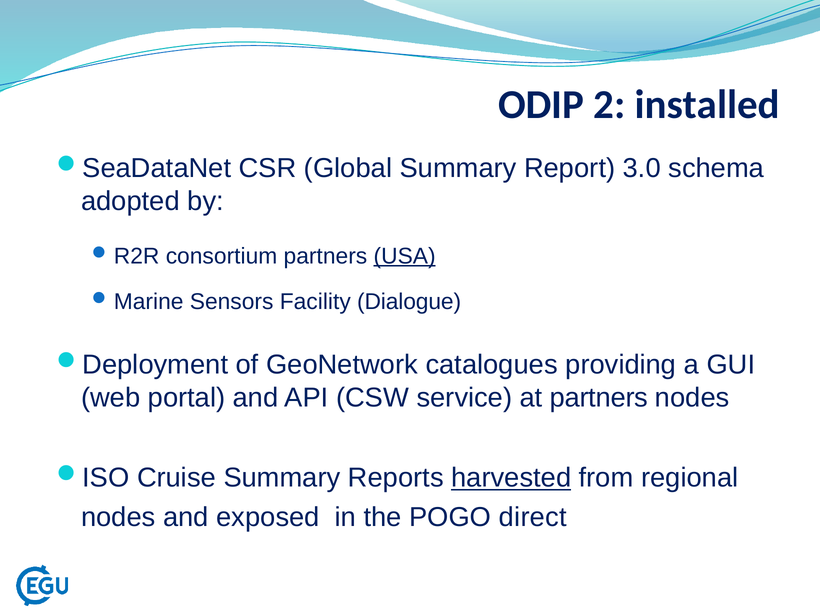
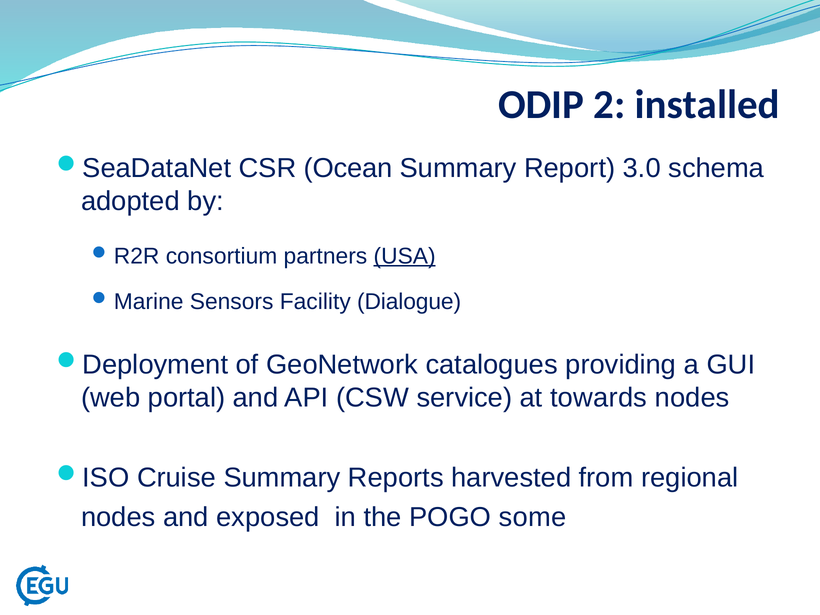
Global: Global -> Ocean
at partners: partners -> towards
harvested underline: present -> none
direct: direct -> some
